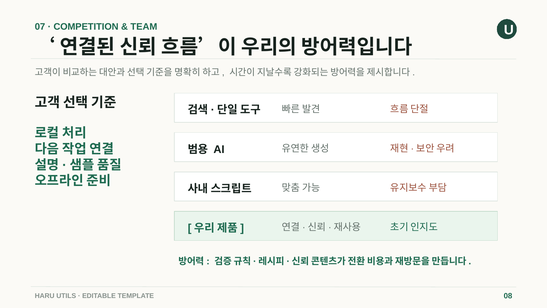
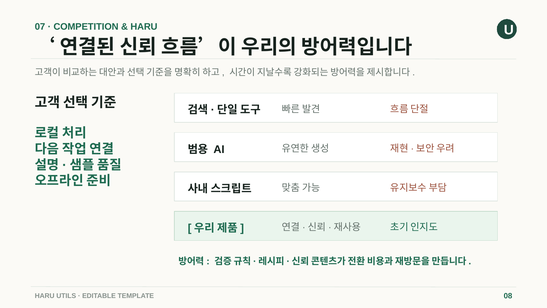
TEAM at (144, 27): TEAM -> HARU
